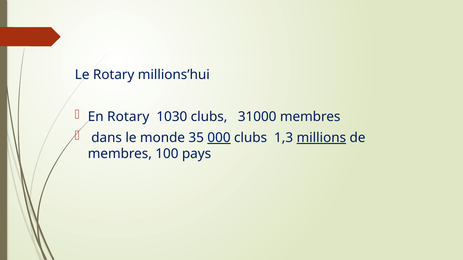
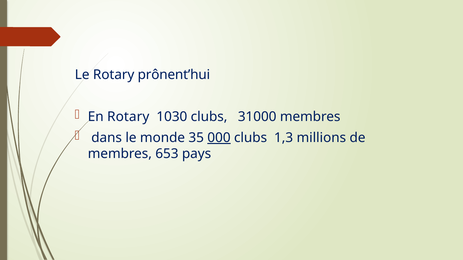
millions’hui: millions’hui -> prônent’hui
millions underline: present -> none
100: 100 -> 653
